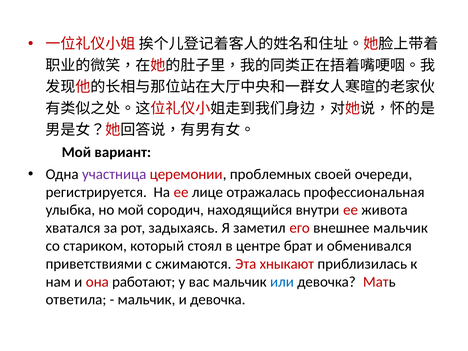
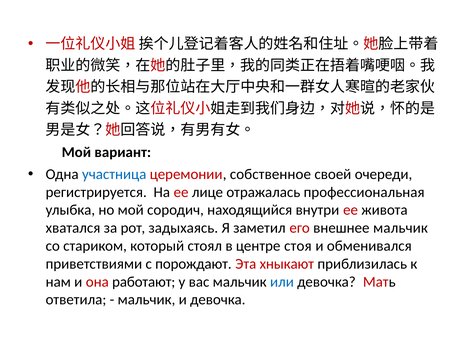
участница colour: purple -> blue
проблемных: проблемных -> собственное
брат: брат -> стоя
сжимаются: сжимаются -> порождают
